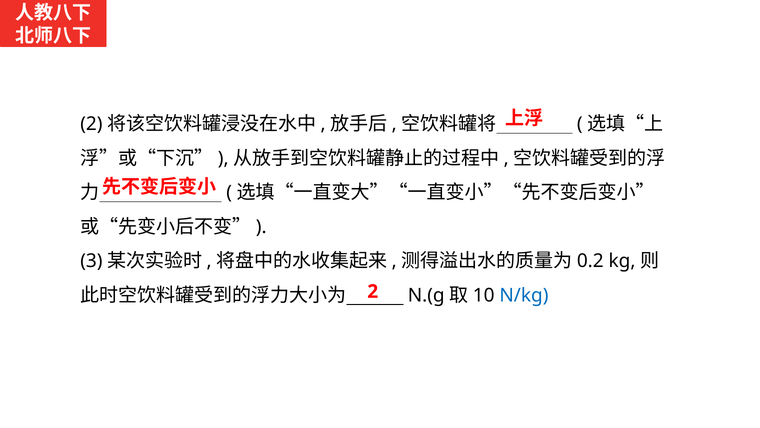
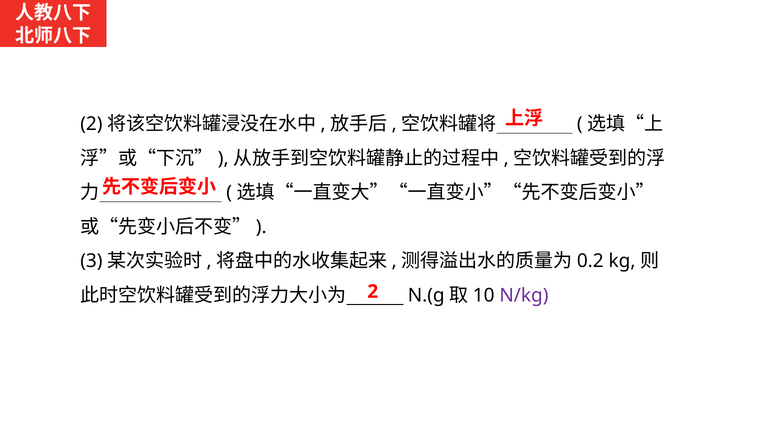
N/kg colour: blue -> purple
